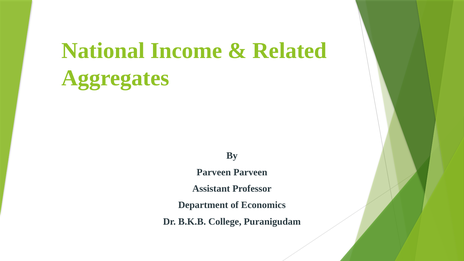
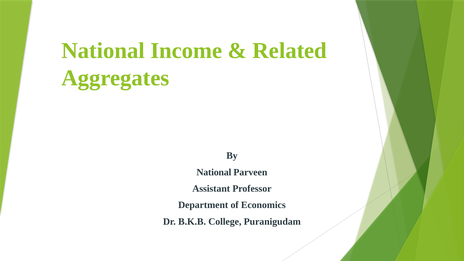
Parveen at (214, 172): Parveen -> National
